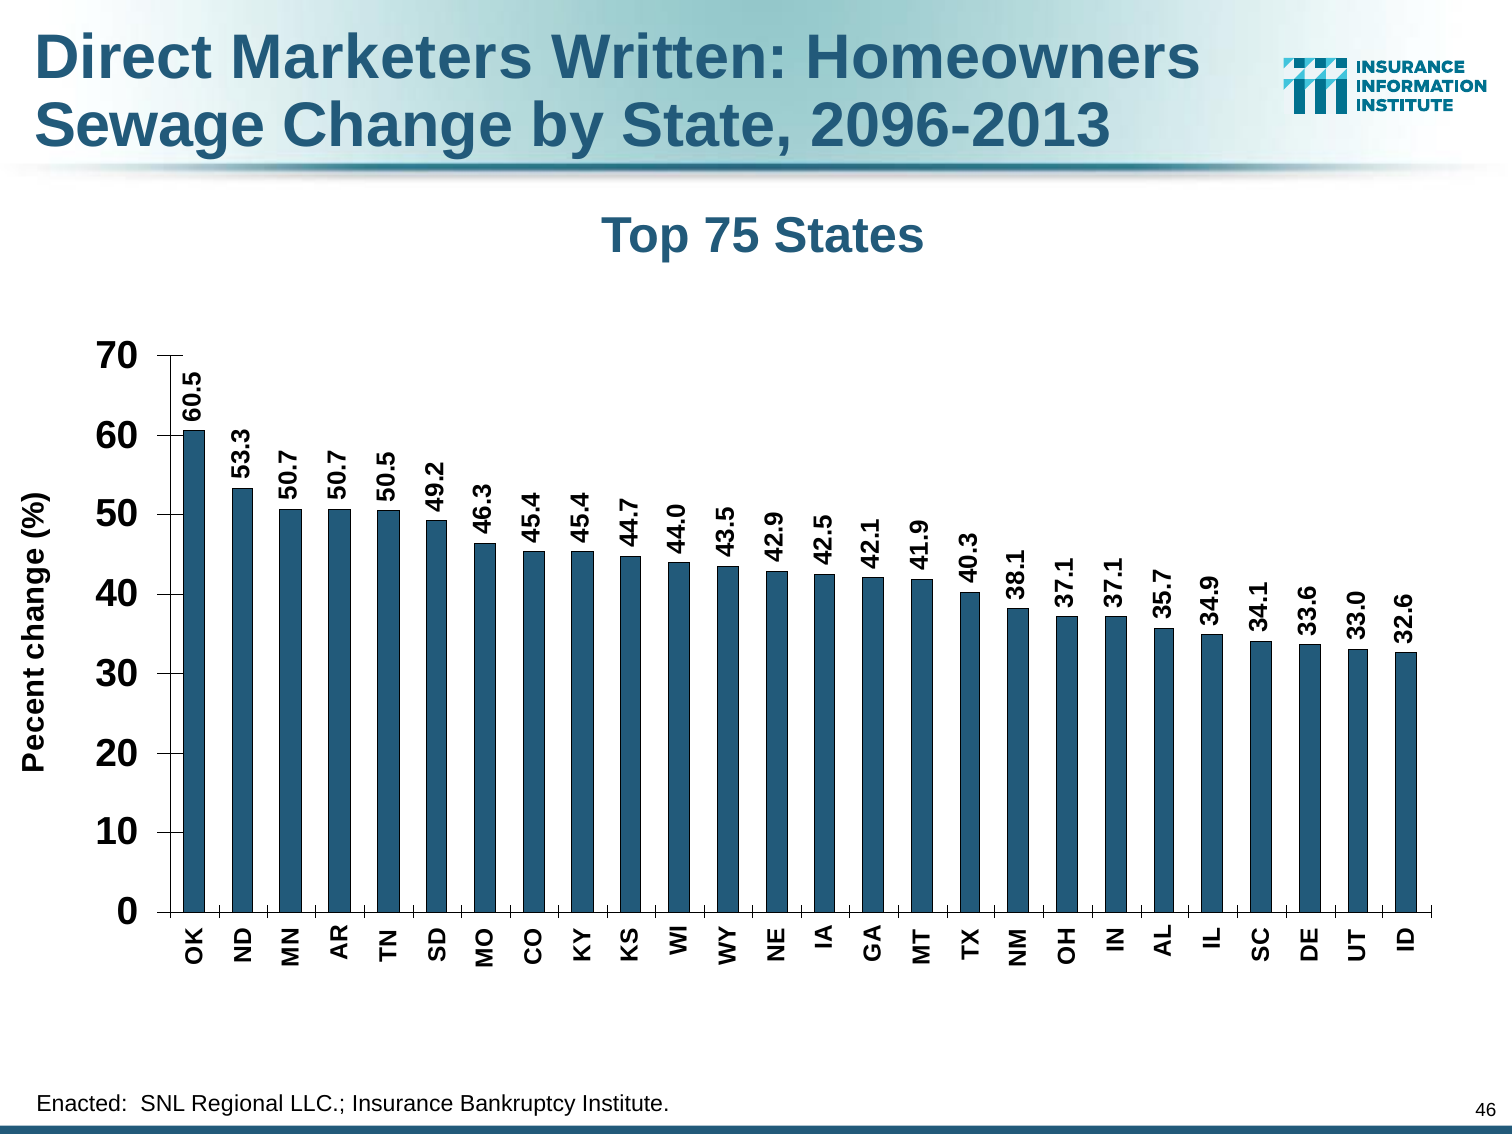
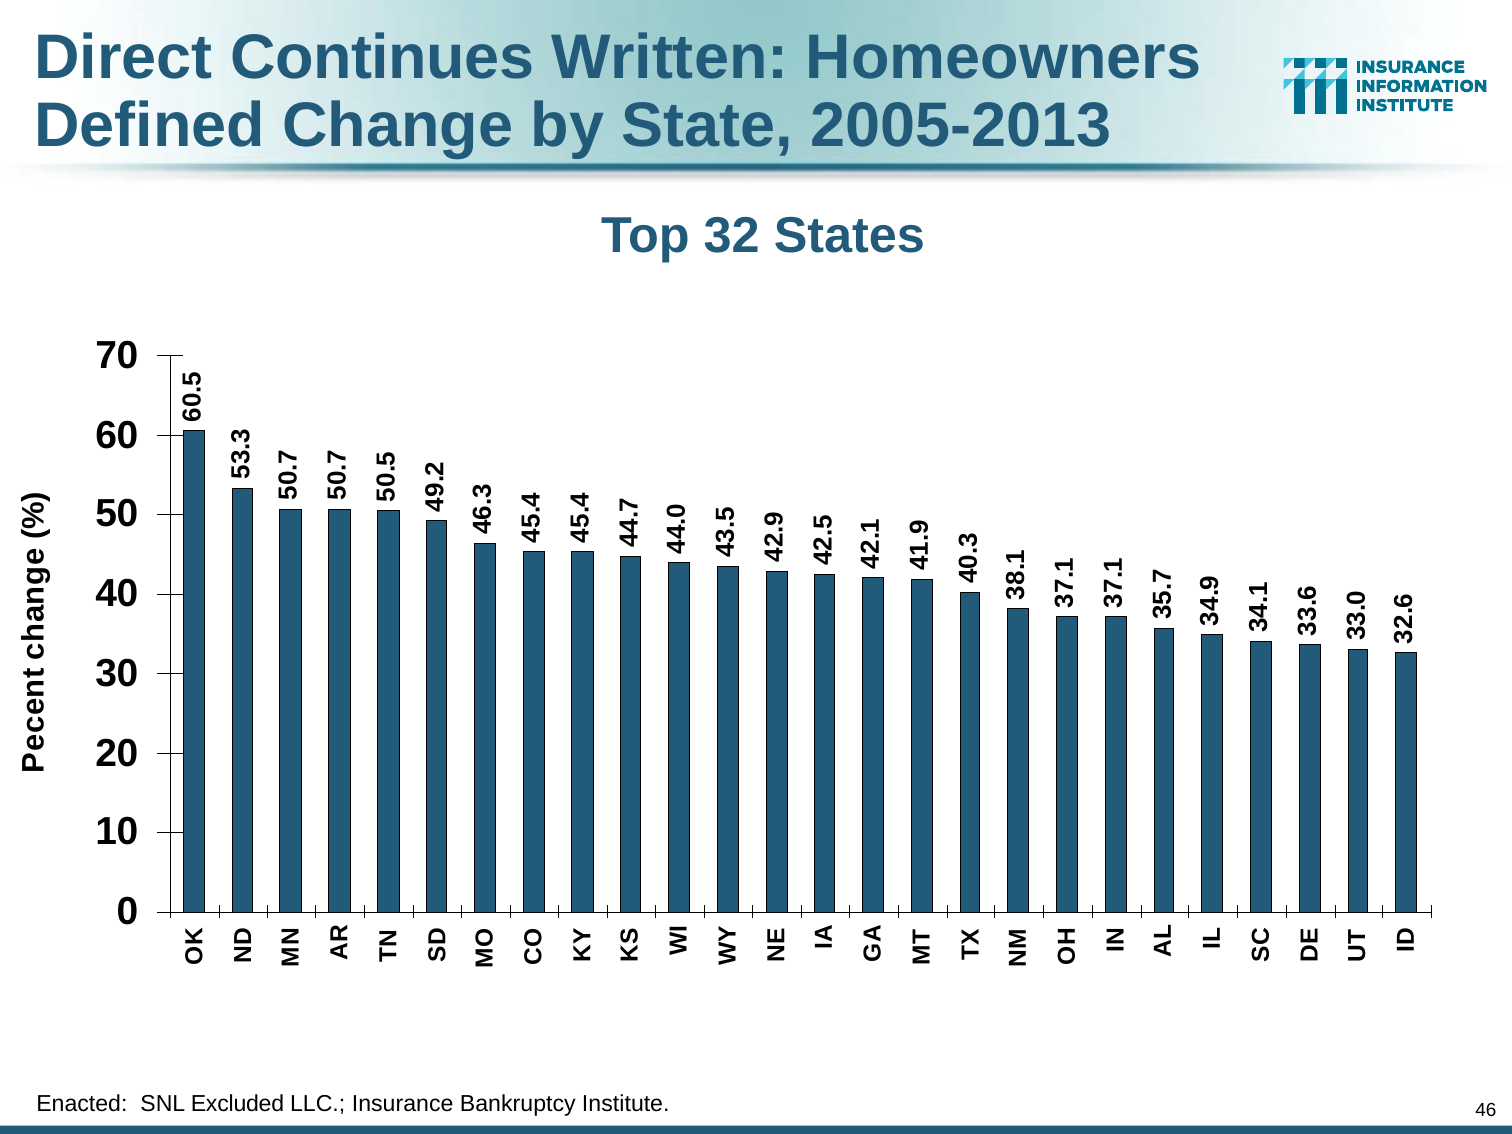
Marketers: Marketers -> Continues
Sewage: Sewage -> Defined
2096-2013: 2096-2013 -> 2005-2013
75: 75 -> 32
Regional: Regional -> Excluded
